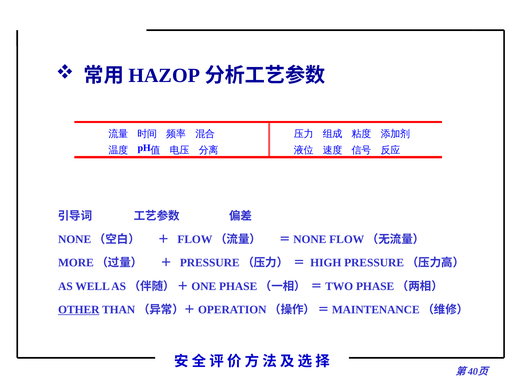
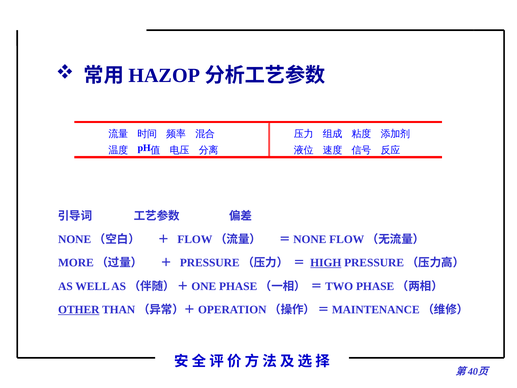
HIGH underline: none -> present
